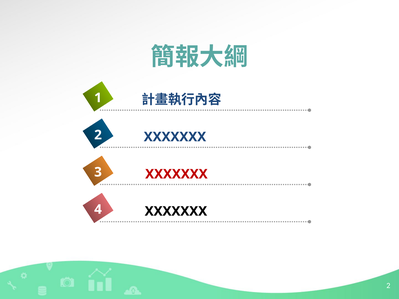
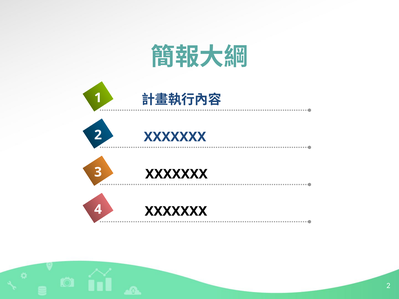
XXXXXXX at (176, 174) colour: red -> black
